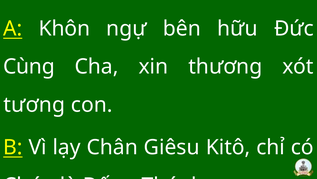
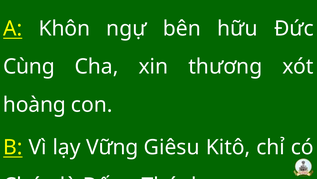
tương: tương -> hoàng
Chân: Chân -> Vững
